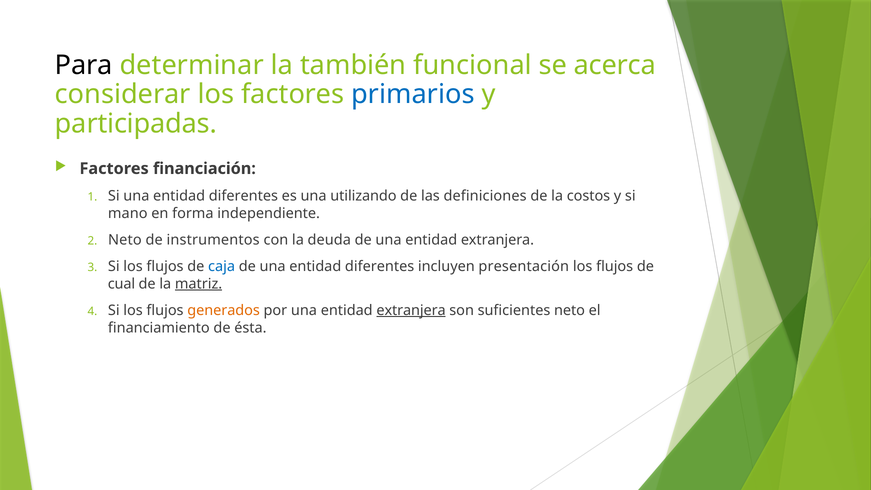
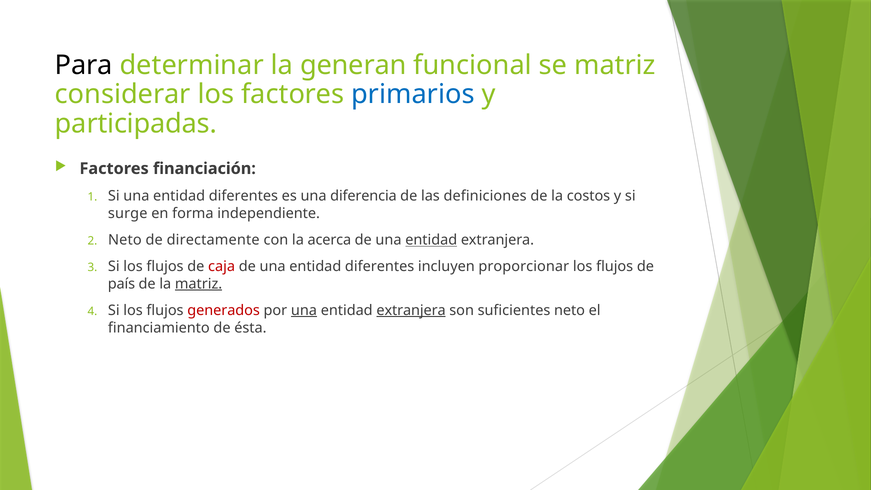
también: también -> generan
se acerca: acerca -> matriz
utilizando: utilizando -> diferencia
mano: mano -> surge
instrumentos: instrumentos -> directamente
deuda: deuda -> acerca
entidad at (431, 240) underline: none -> present
caja colour: blue -> red
presentación: presentación -> proporcionar
cual: cual -> país
generados colour: orange -> red
una at (304, 310) underline: none -> present
